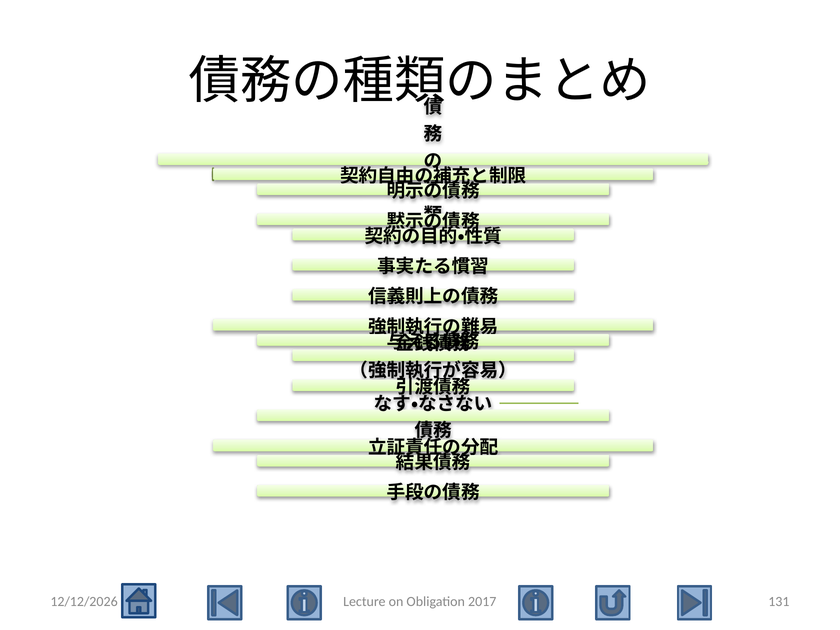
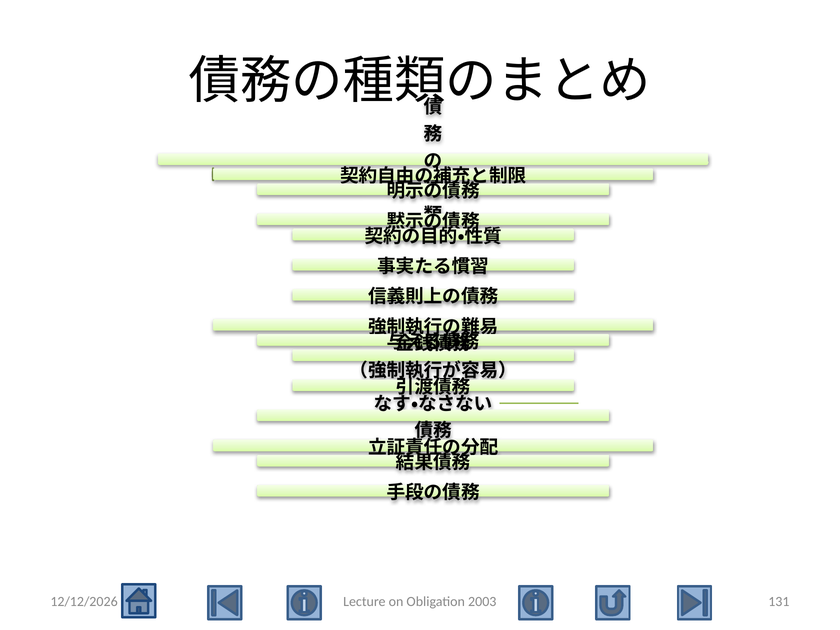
2017: 2017 -> 2003
